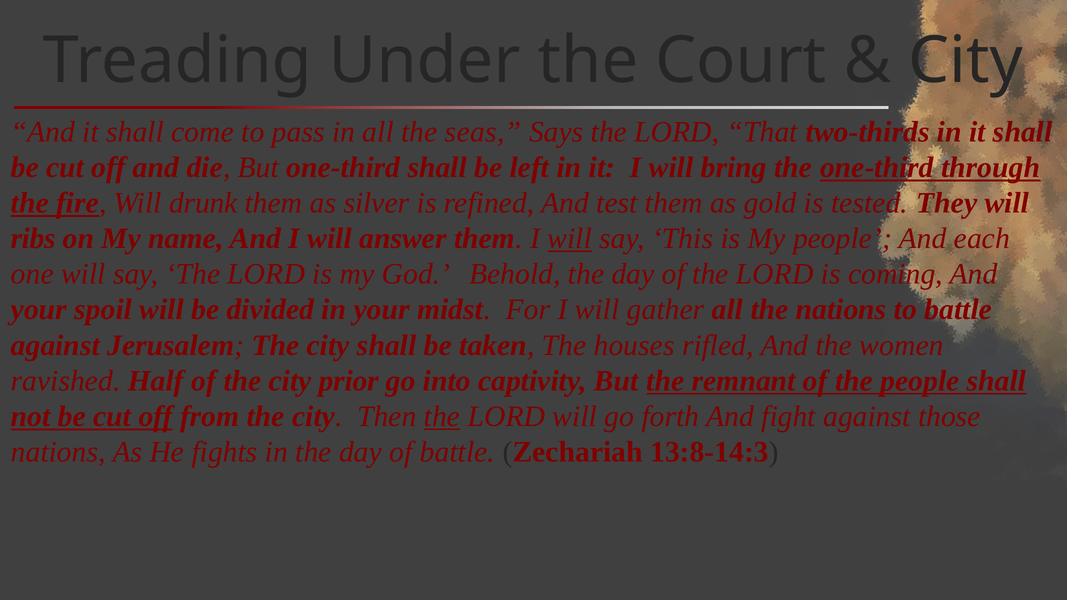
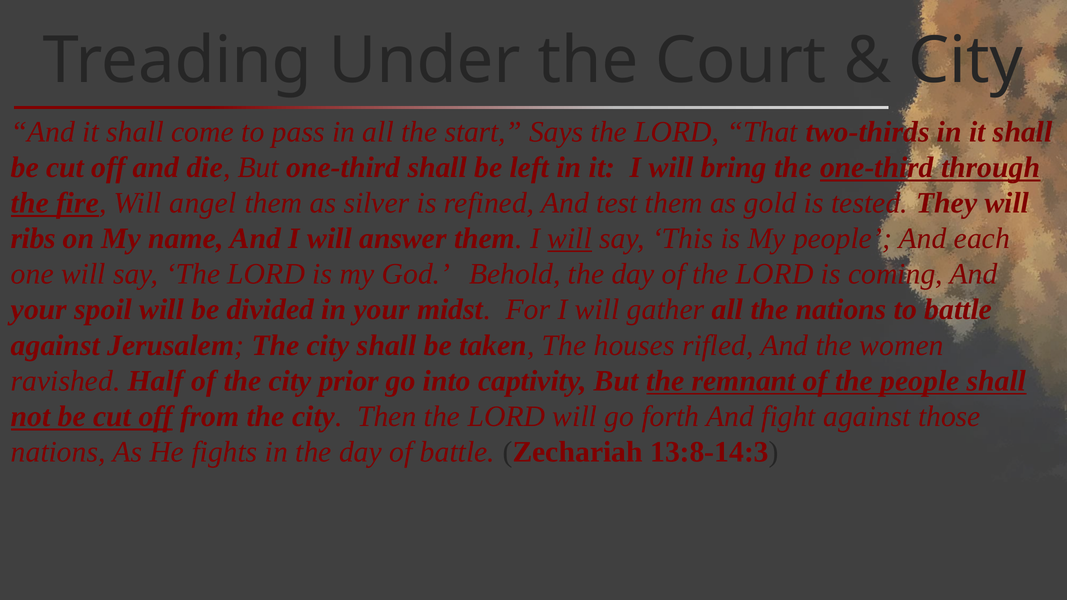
seas: seas -> start
drunk: drunk -> angel
the at (442, 417) underline: present -> none
